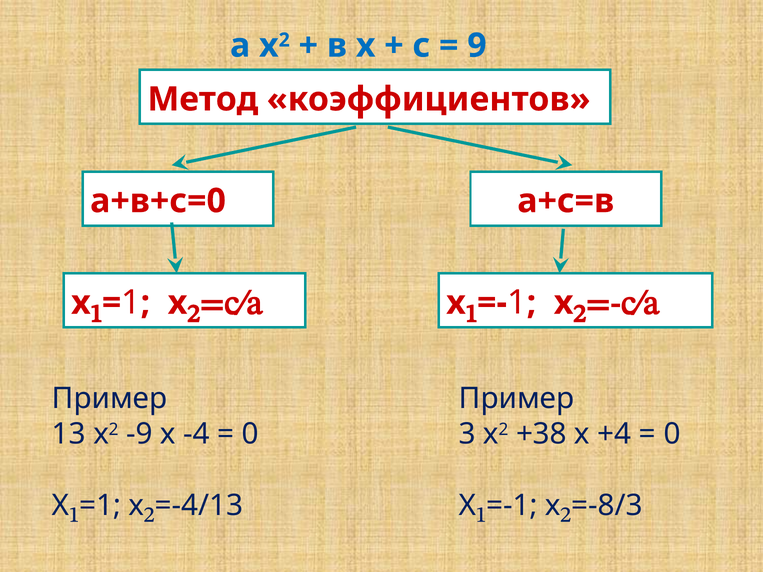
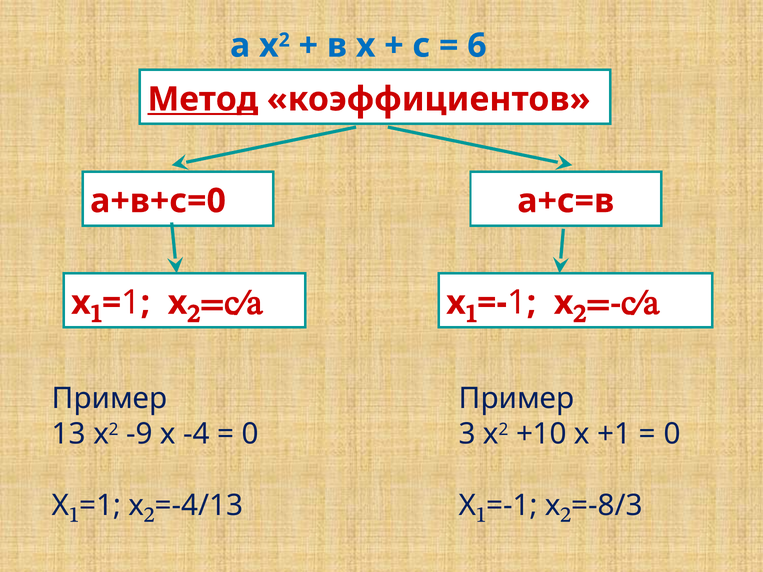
9: 9 -> 6
Метод underline: none -> present
+38: +38 -> +10
+4: +4 -> +1
